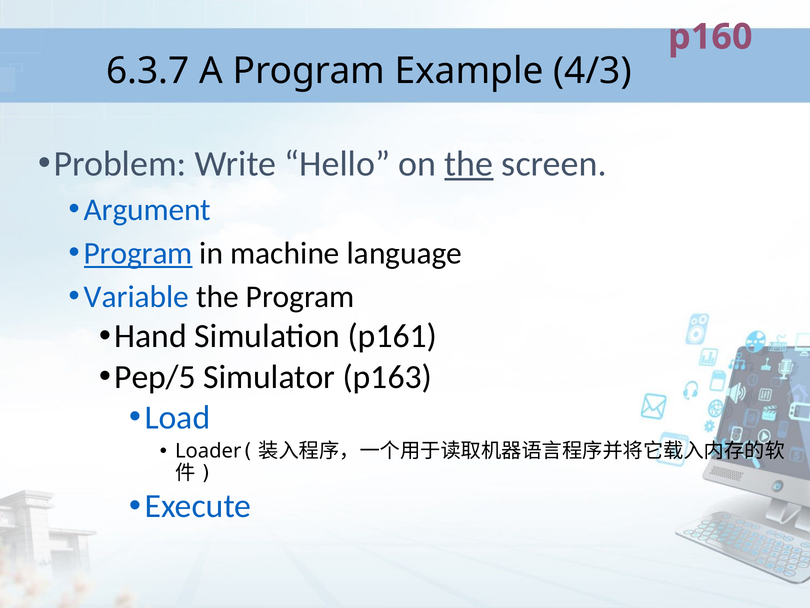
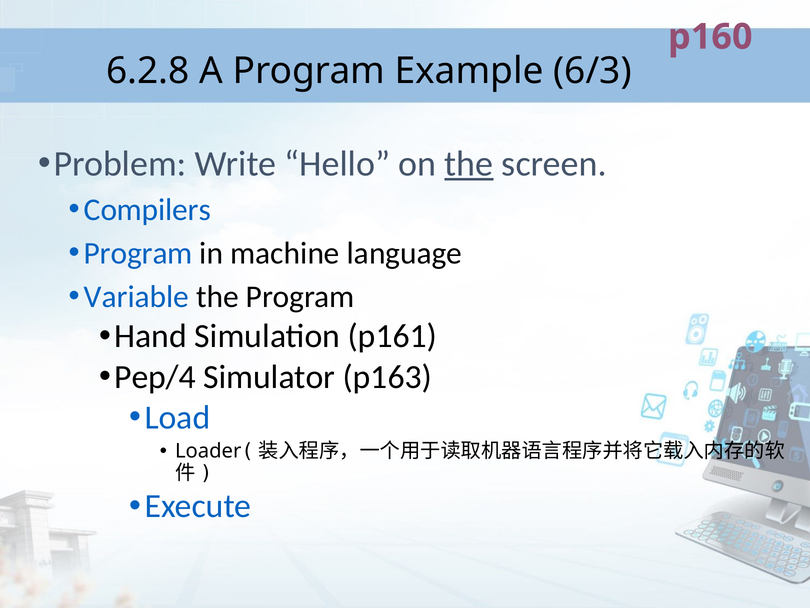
6.3.7: 6.3.7 -> 6.2.8
4/3: 4/3 -> 6/3
Argument: Argument -> Compilers
Program at (138, 253) underline: present -> none
Pep/5: Pep/5 -> Pep/4
